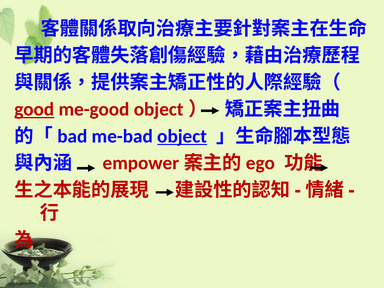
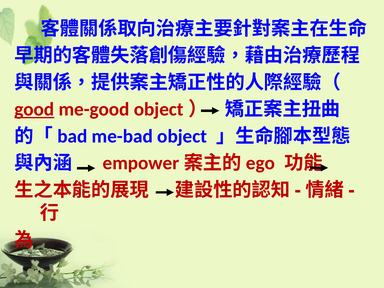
object underline: present -> none
